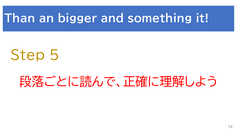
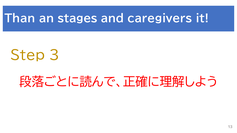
bigger: bigger -> stages
something: something -> caregivers
5: 5 -> 3
